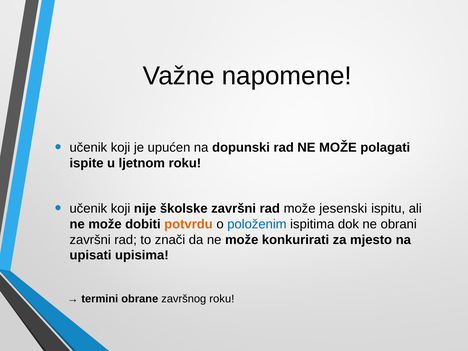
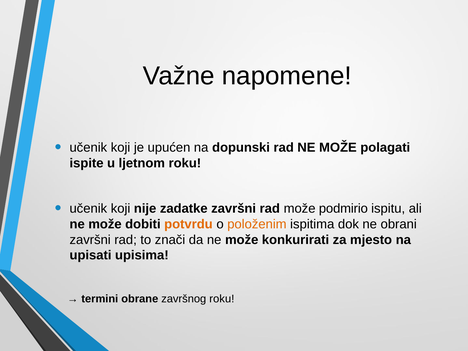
školske: školske -> zadatke
jesenski: jesenski -> podmirio
položenim colour: blue -> orange
